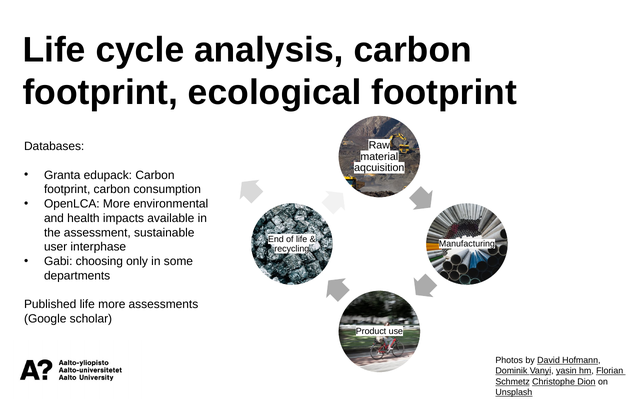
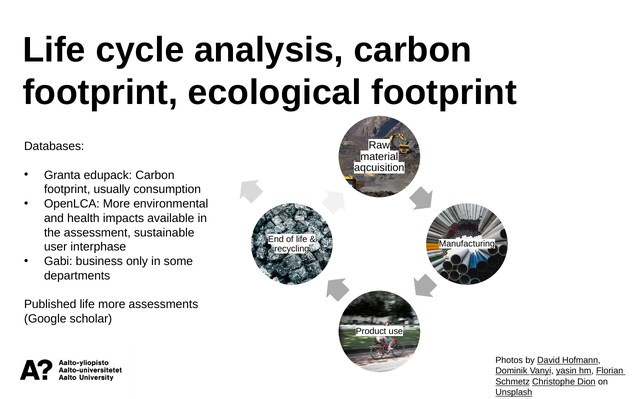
footprint carbon: carbon -> usually
choosing: choosing -> business
